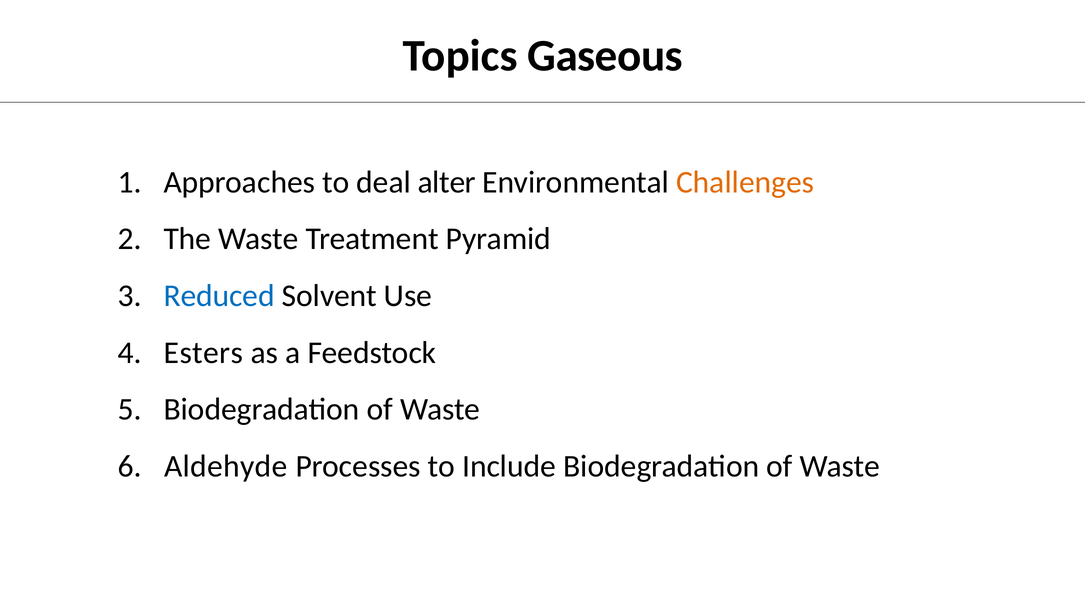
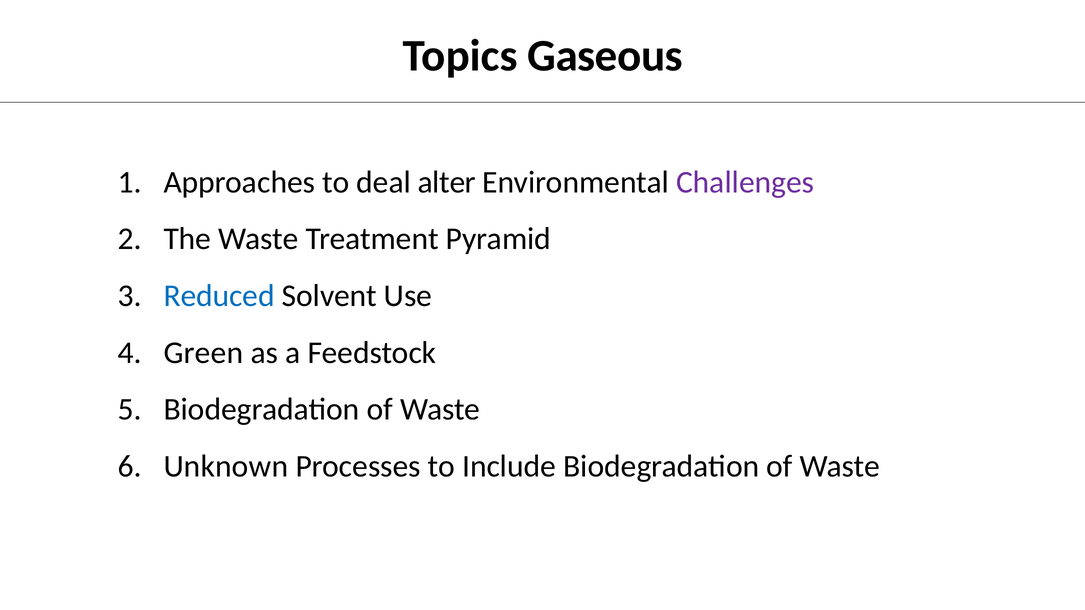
Challenges colour: orange -> purple
Esters: Esters -> Green
Aldehyde: Aldehyde -> Unknown
